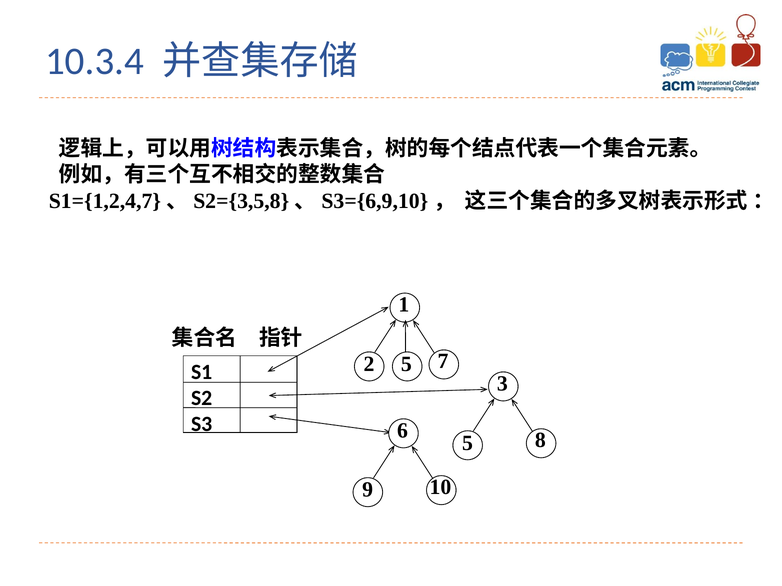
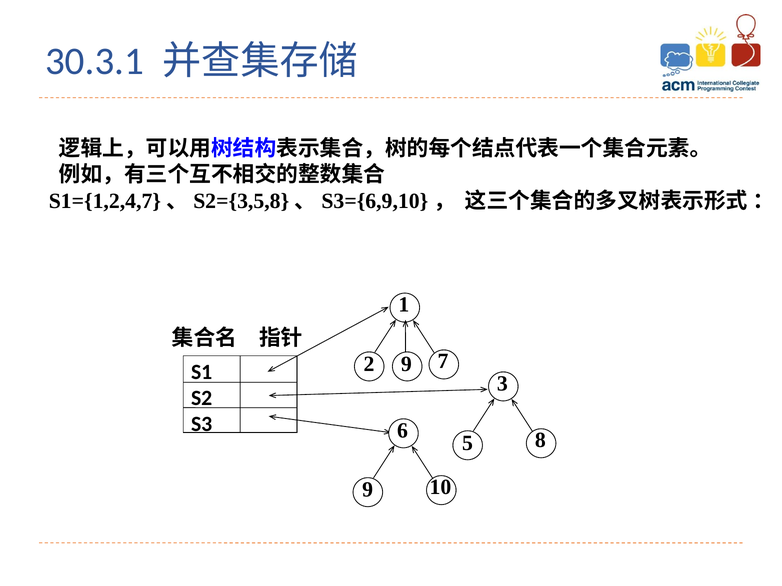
10.3.4: 10.3.4 -> 30.3.1
2 5: 5 -> 9
